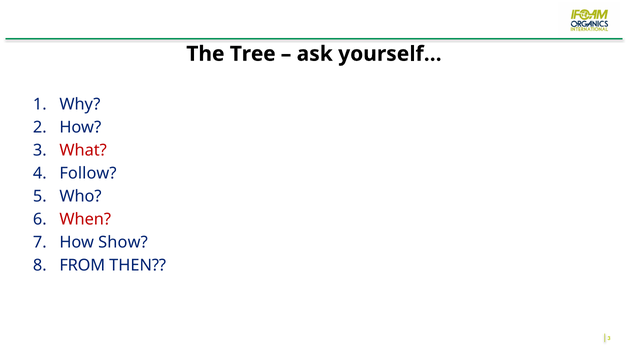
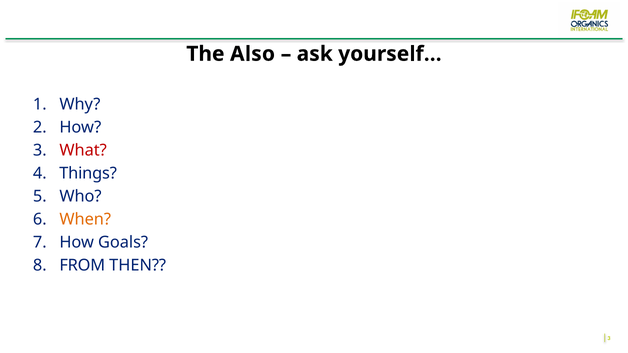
Tree: Tree -> Also
Follow: Follow -> Things
When colour: red -> orange
Show: Show -> Goals
